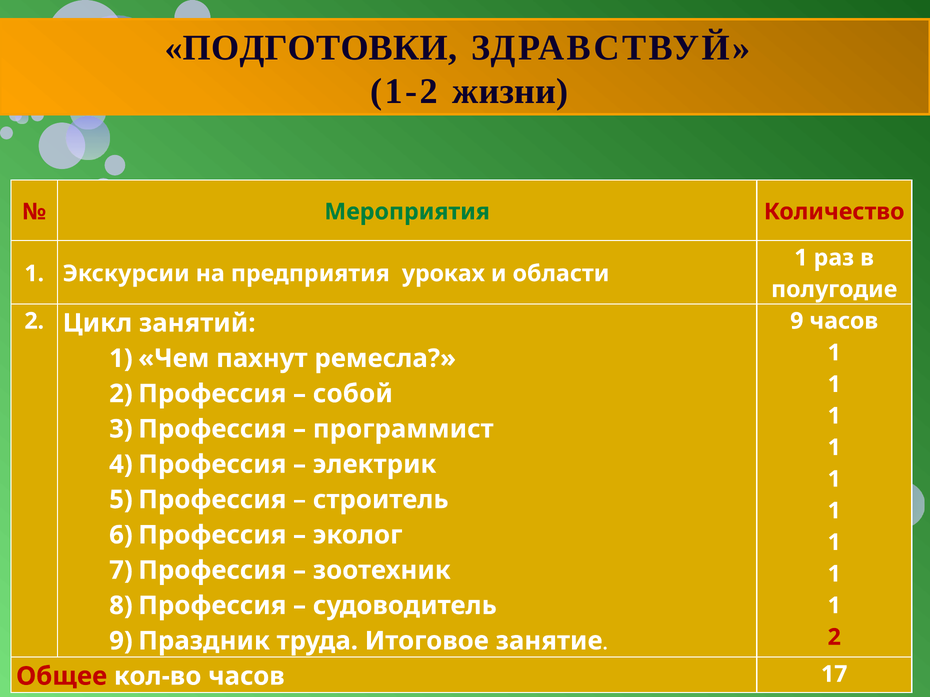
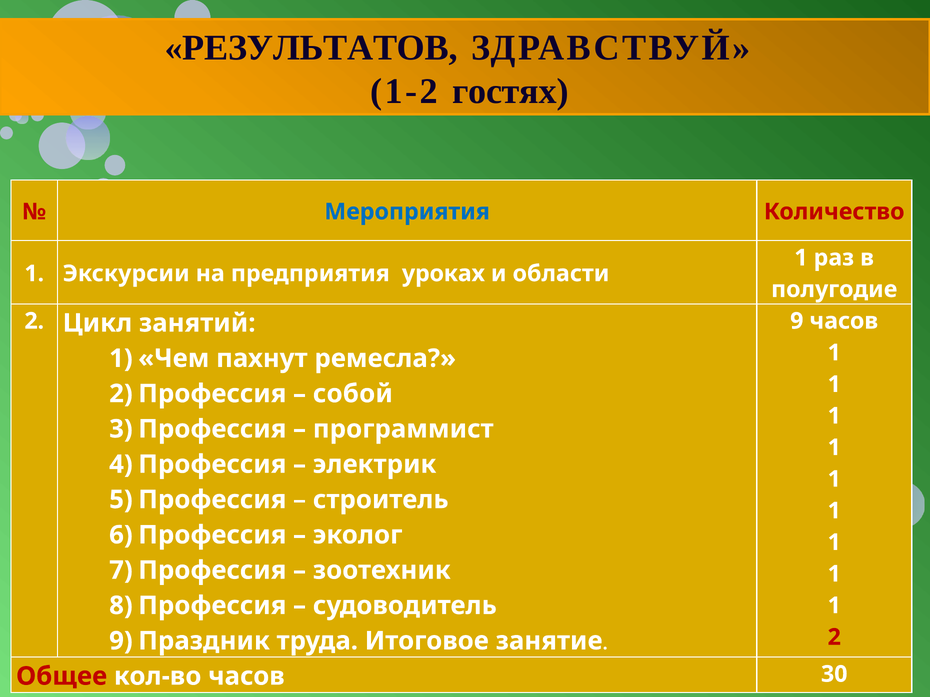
ПОДГОТОВКИ: ПОДГОТОВКИ -> РЕЗУЛЬТАТОВ
жизни: жизни -> гостях
Мероприятия colour: green -> blue
17: 17 -> 30
